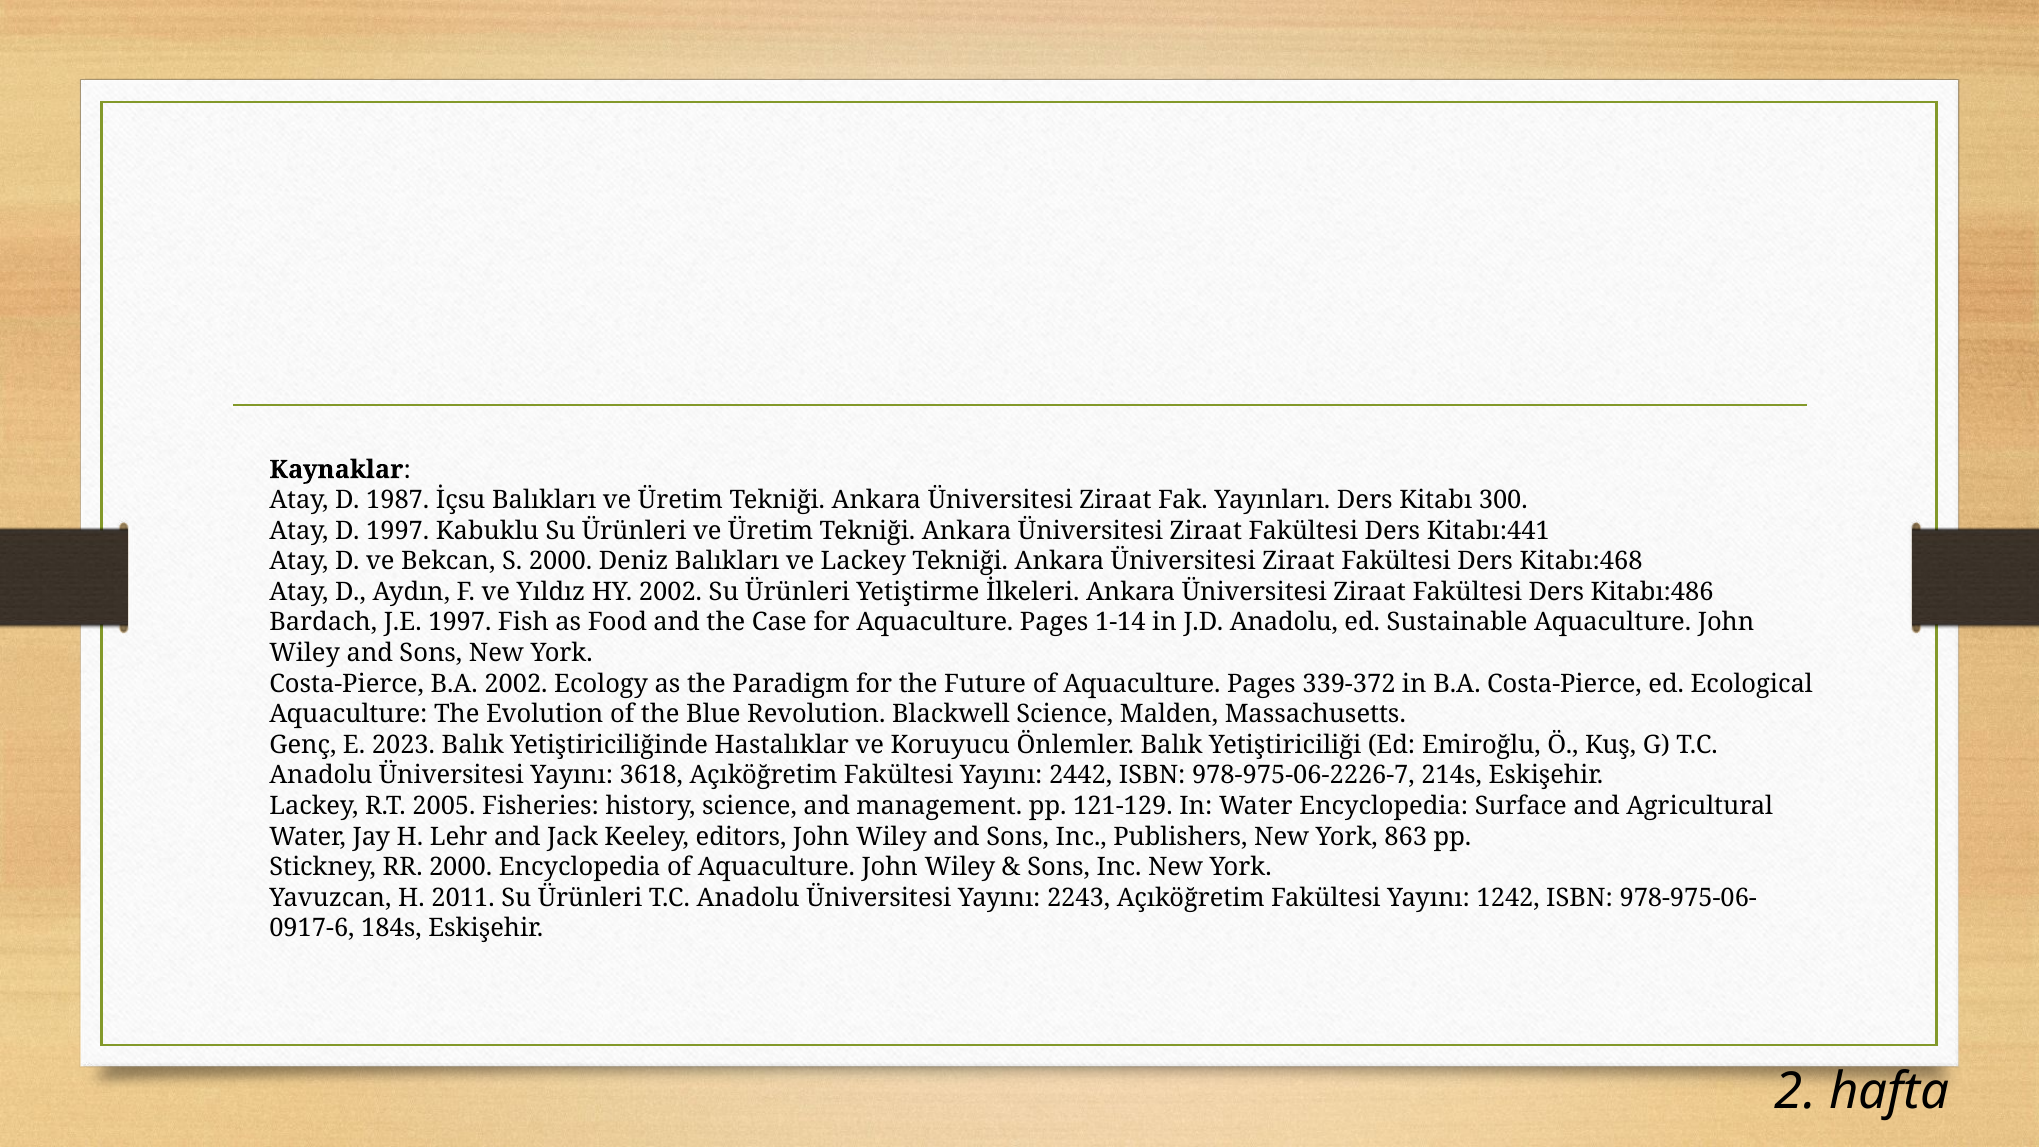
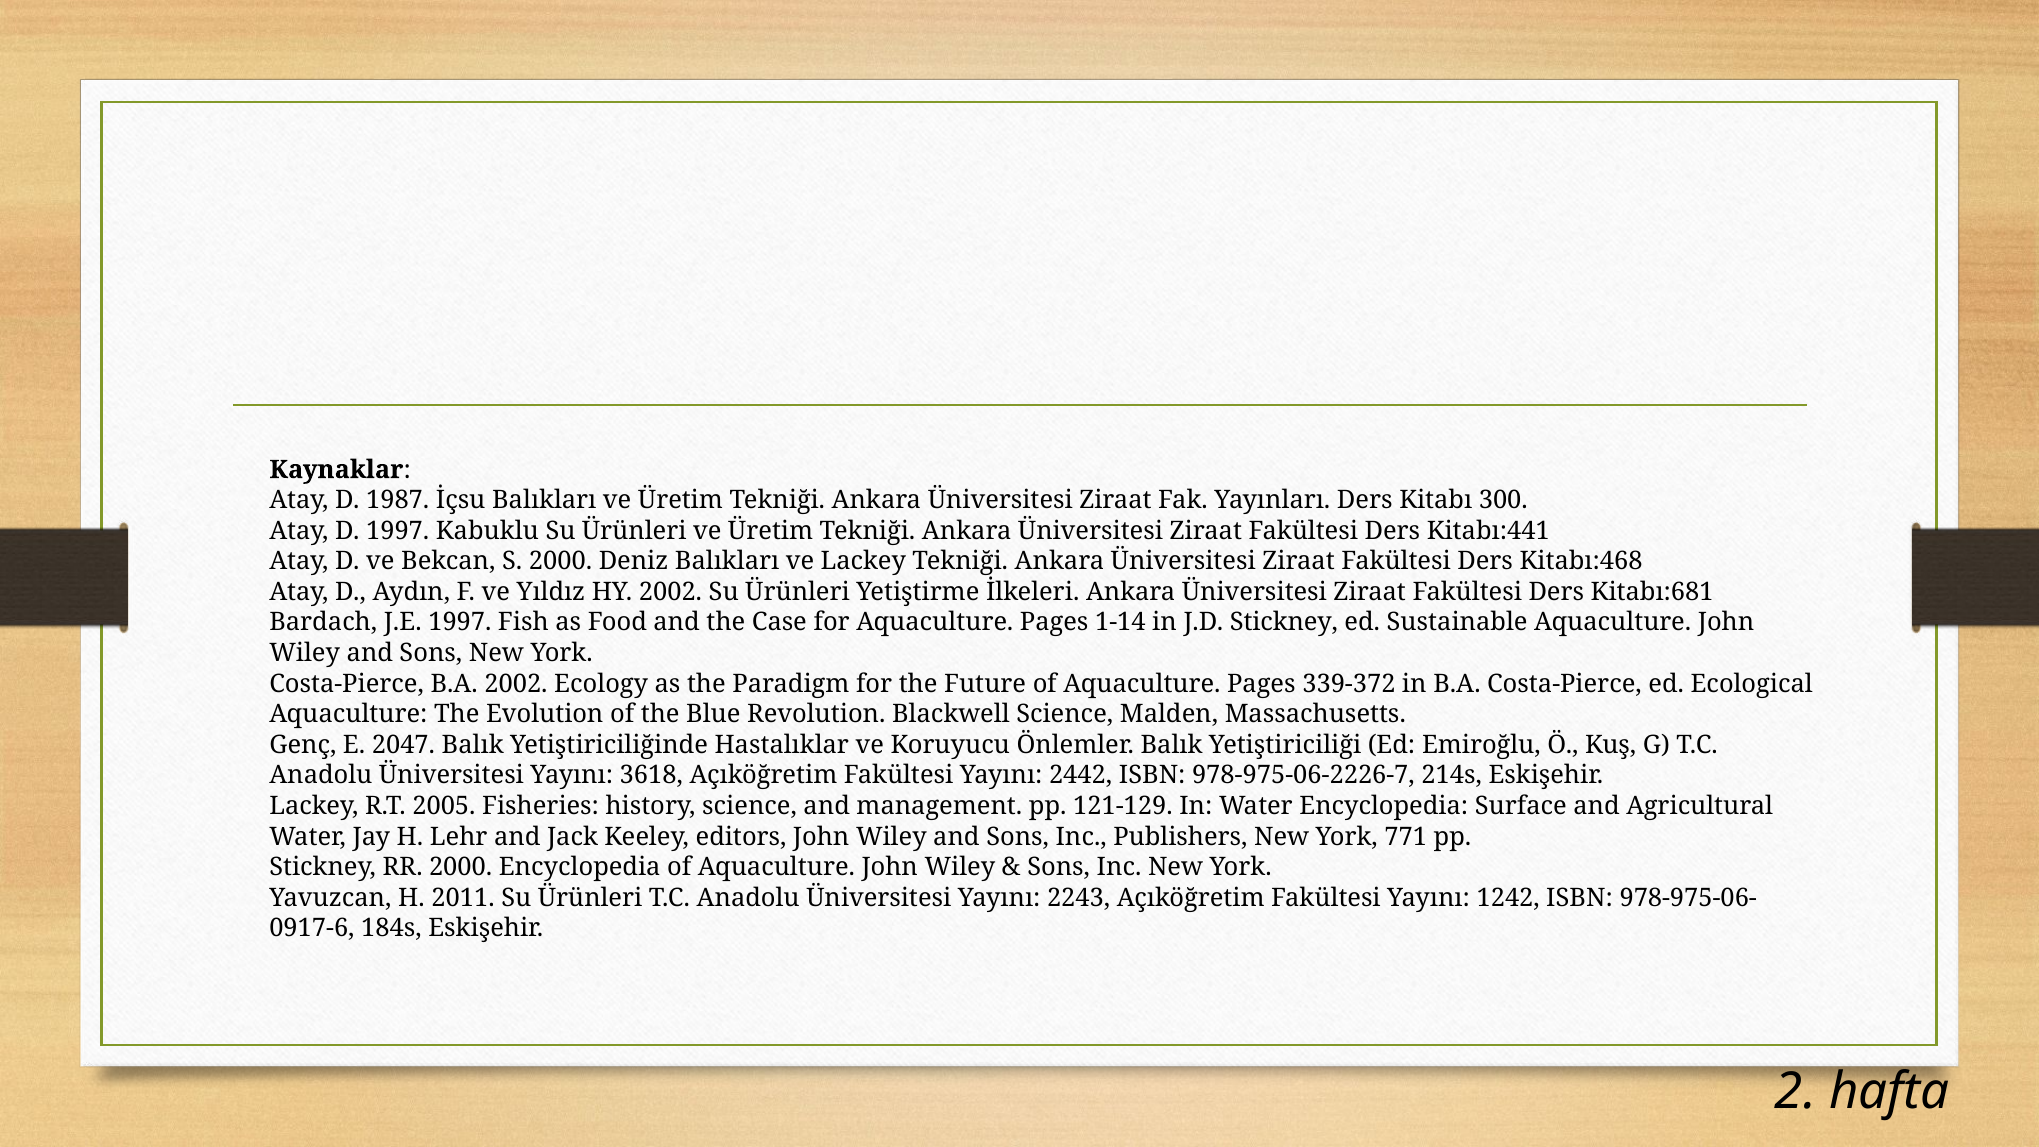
Kitabı:486: Kitabı:486 -> Kitabı:681
J.D Anadolu: Anadolu -> Stickney
2023: 2023 -> 2047
863: 863 -> 771
